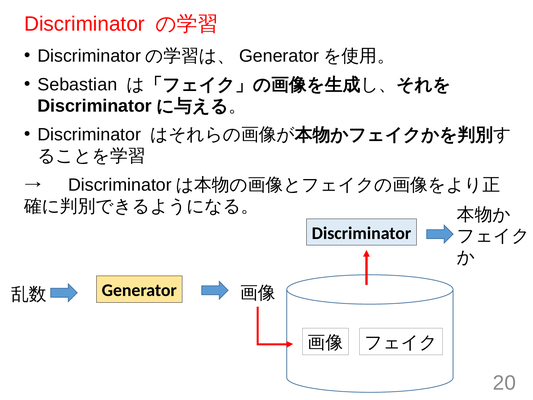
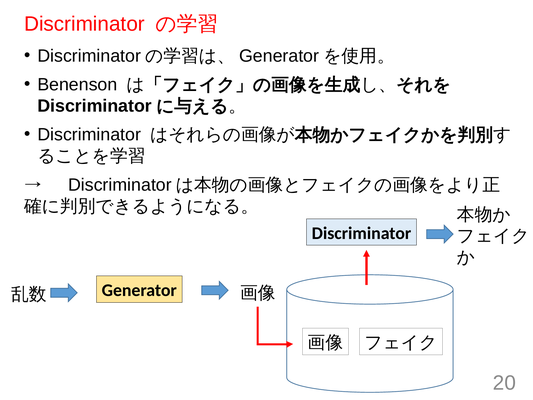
Sebastian: Sebastian -> Benenson
